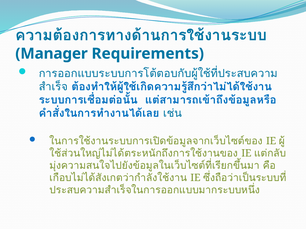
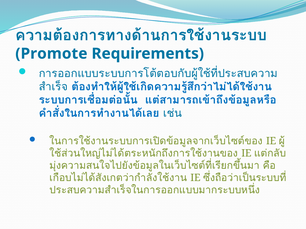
Manager: Manager -> Promote
